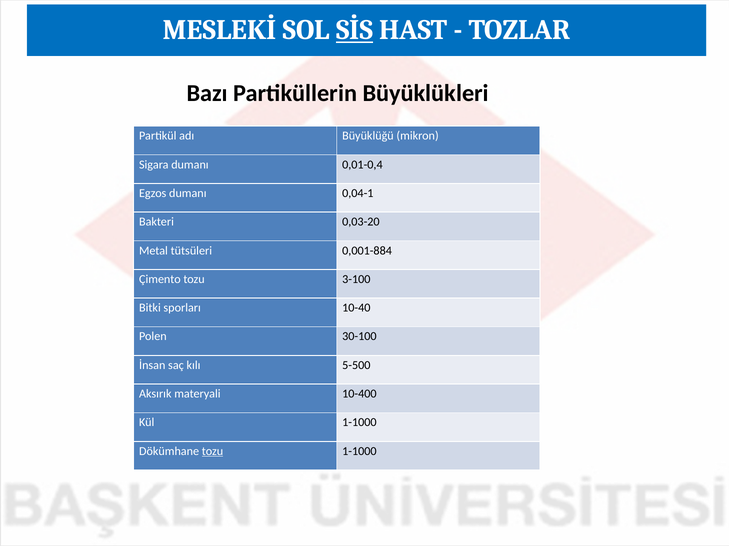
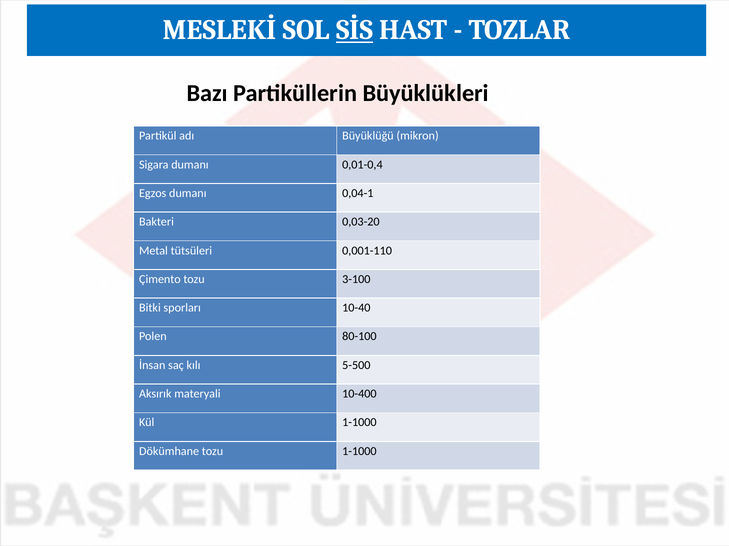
0,001-884: 0,001-884 -> 0,001-110
30-100: 30-100 -> 80-100
tozu at (212, 452) underline: present -> none
